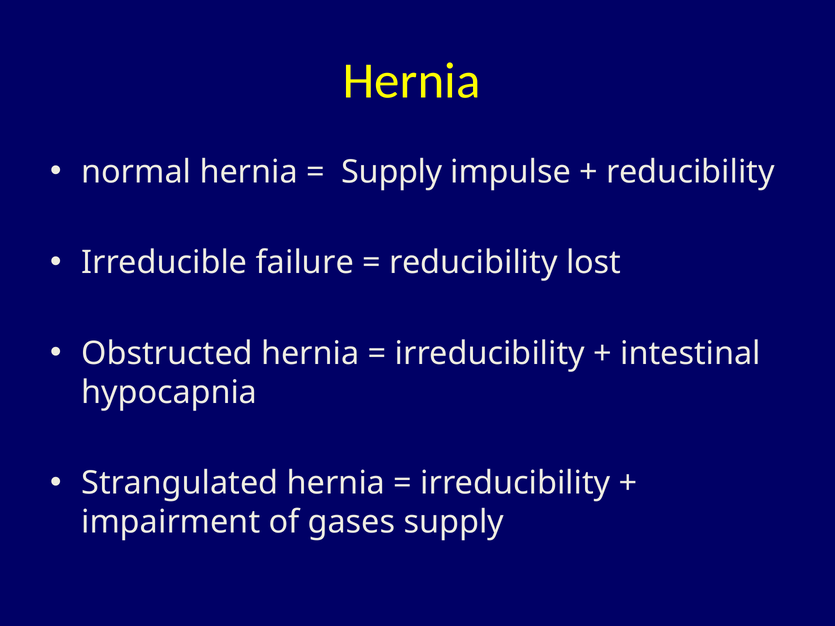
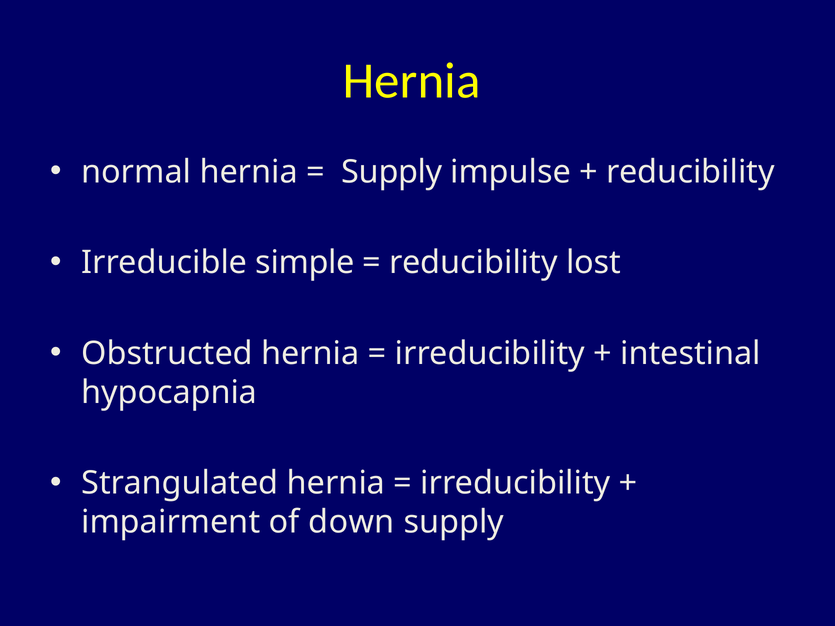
failure: failure -> simple
gases: gases -> down
